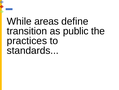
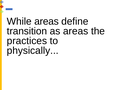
as public: public -> areas
standards: standards -> physically
